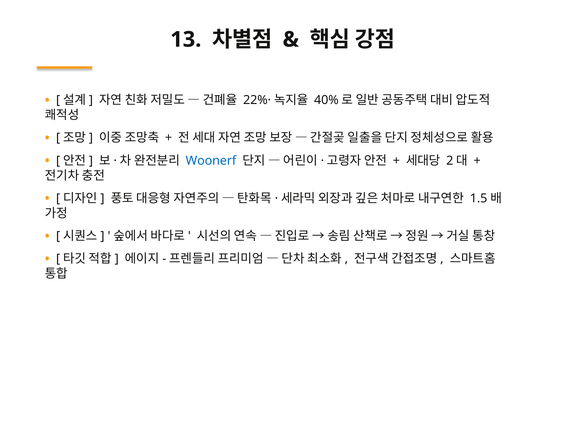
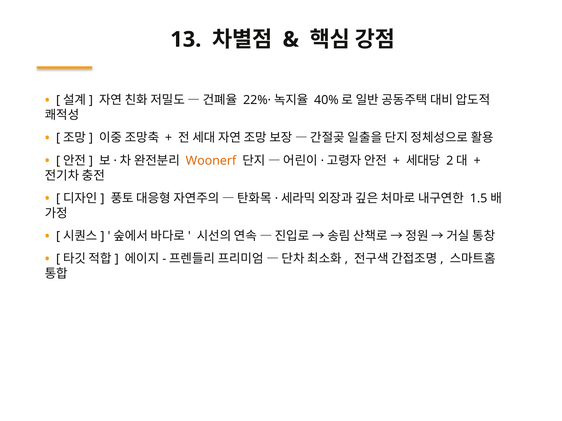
Woonerf colour: blue -> orange
